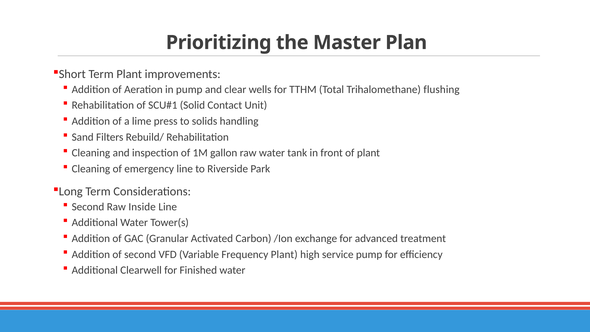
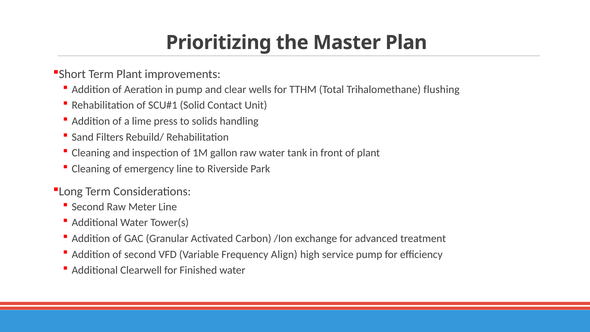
Inside: Inside -> Meter
Frequency Plant: Plant -> Align
